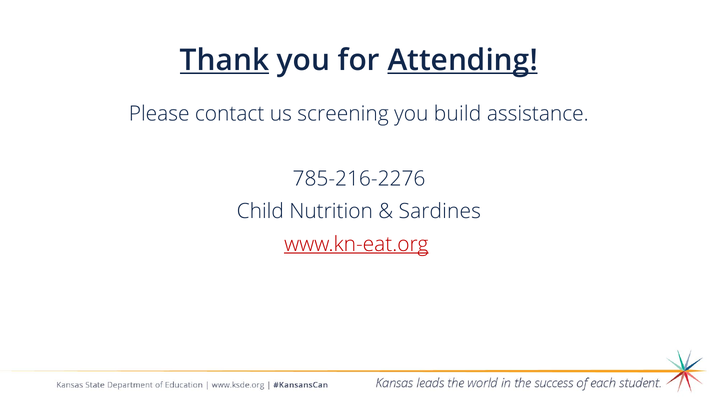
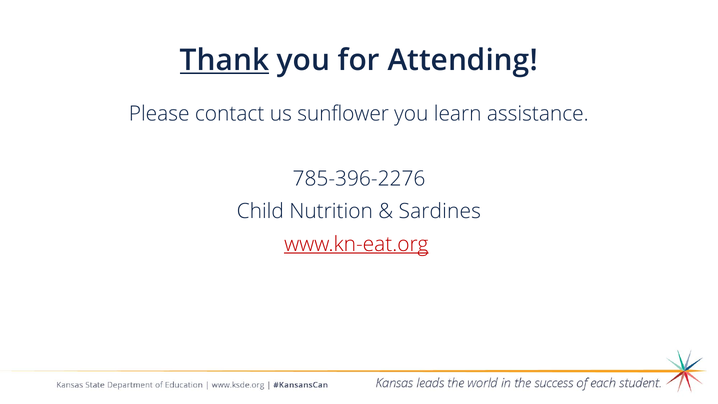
Attending underline: present -> none
screening: screening -> sunflower
build: build -> learn
785-216-2276: 785-216-2276 -> 785-396-2276
